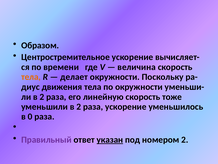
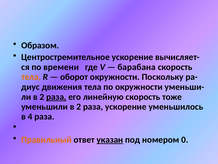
величина: величина -> барабана
делает: делает -> оборот
раза at (56, 97) underline: none -> present
0: 0 -> 4
Правильный colour: purple -> orange
номером 2: 2 -> 0
